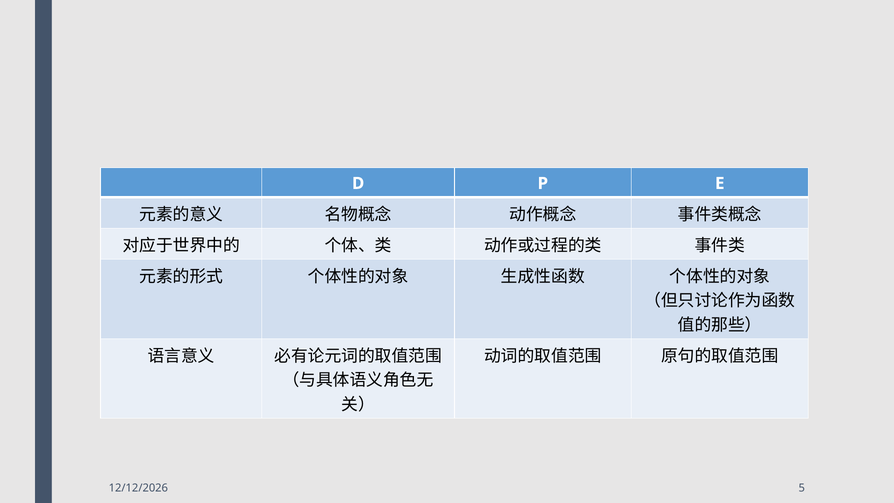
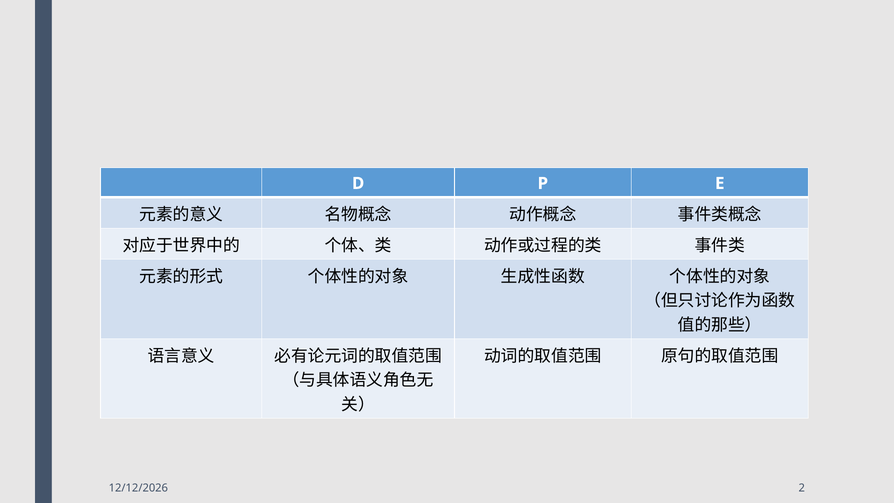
5: 5 -> 2
